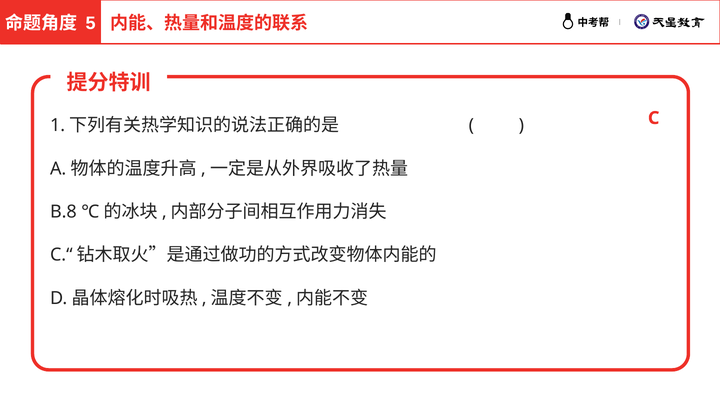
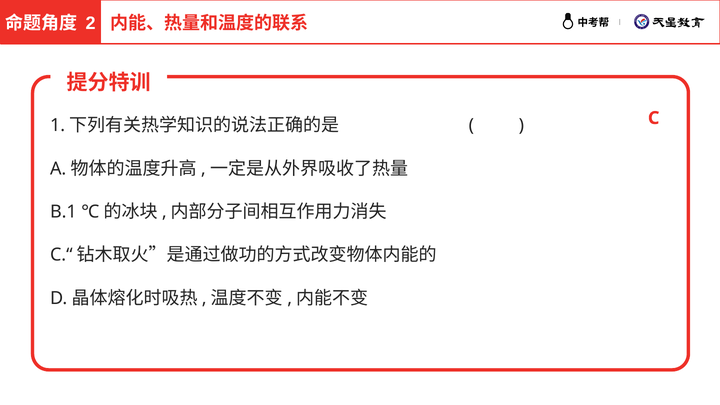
5: 5 -> 2
B.8: B.8 -> B.1
